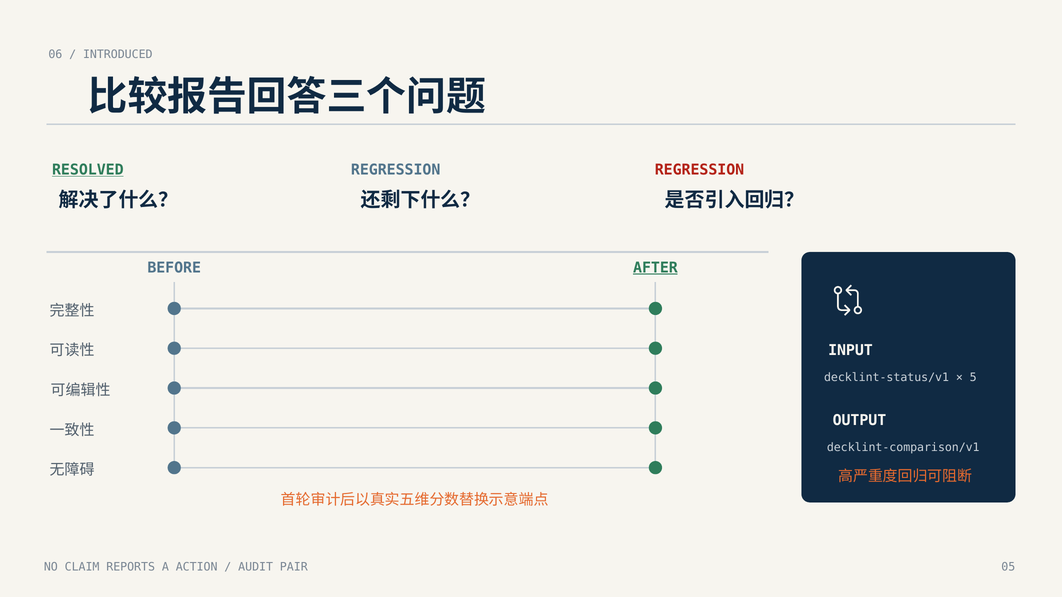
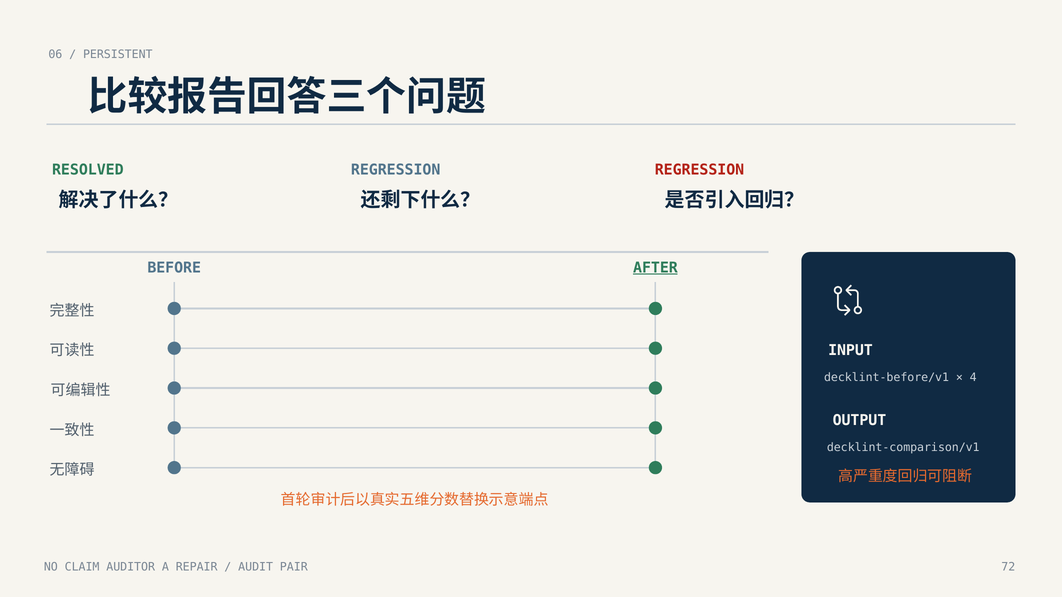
INTRODUCED: INTRODUCED -> PERSISTENT
RESOLVED underline: present -> none
decklint-status/v1: decklint-status/v1 -> decklint-before/v1
5: 5 -> 4
REPORTS: REPORTS -> AUDITOR
ACTION: ACTION -> REPAIR
05: 05 -> 72
